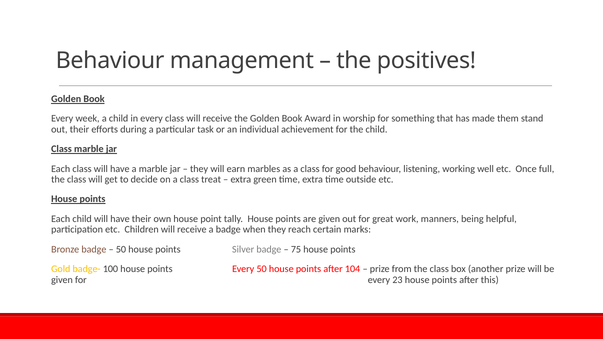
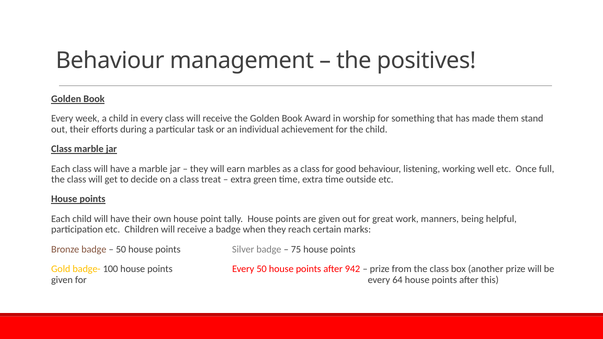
104: 104 -> 942
23: 23 -> 64
